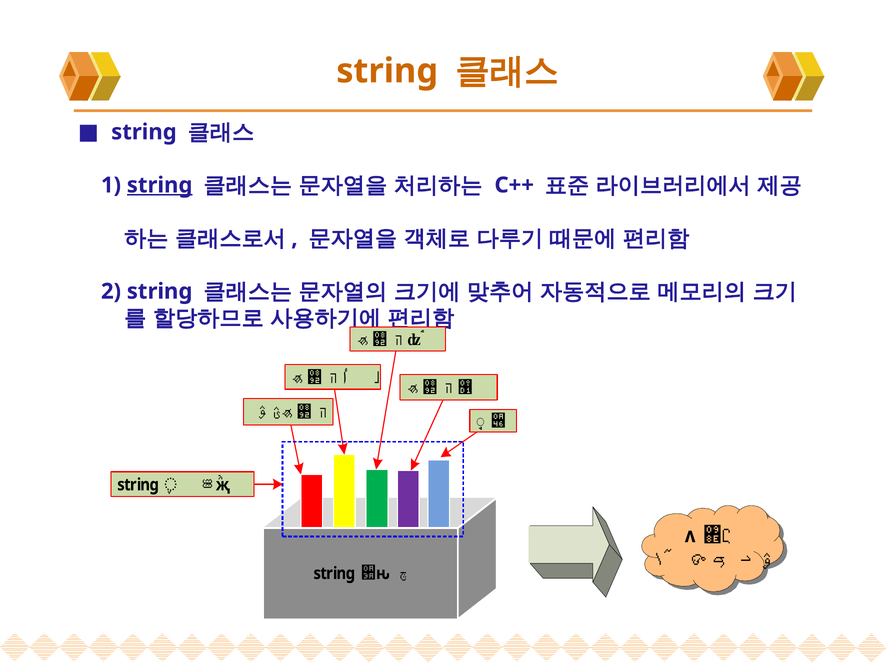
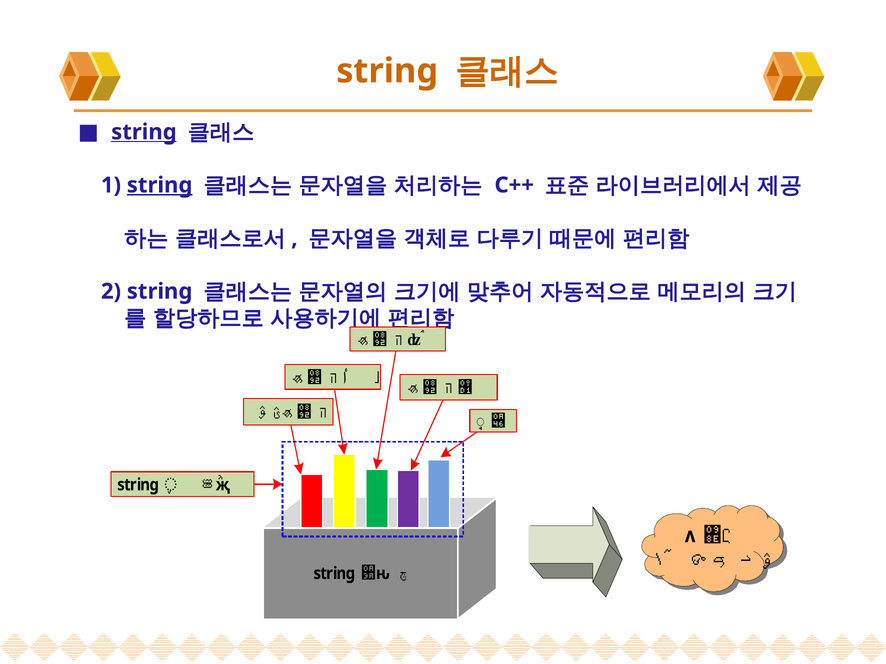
string at (144, 132) underline: none -> present
